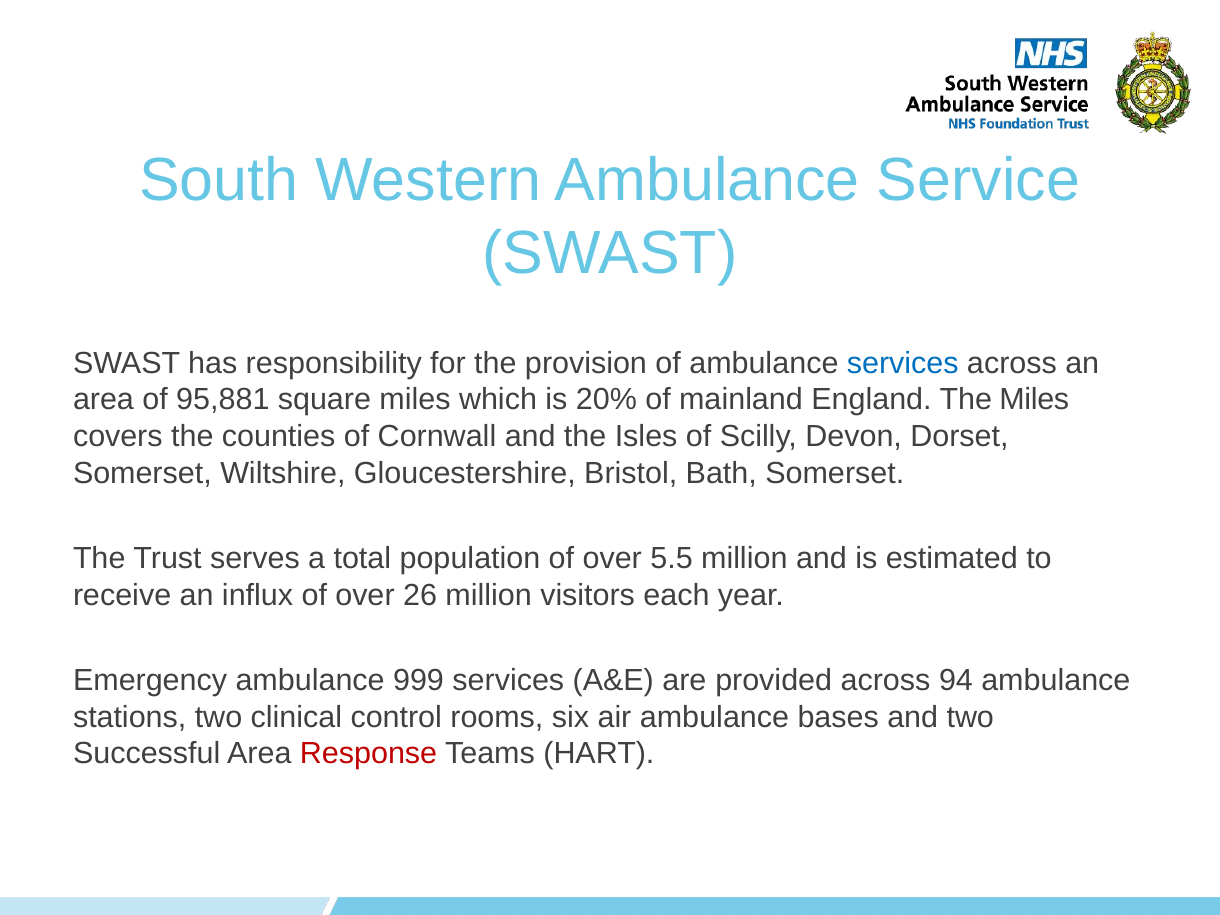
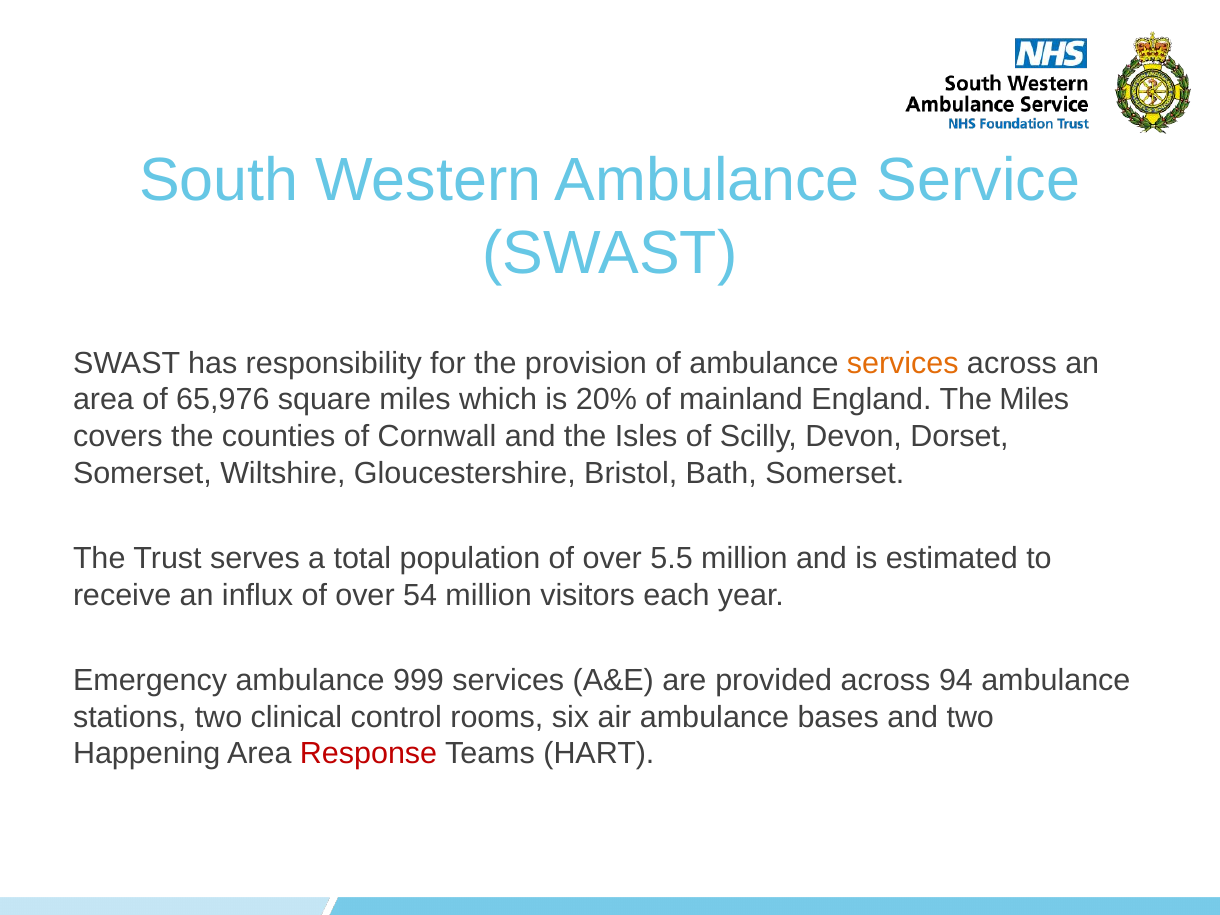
services at (903, 363) colour: blue -> orange
95,881: 95,881 -> 65,976
26: 26 -> 54
Successful: Successful -> Happening
